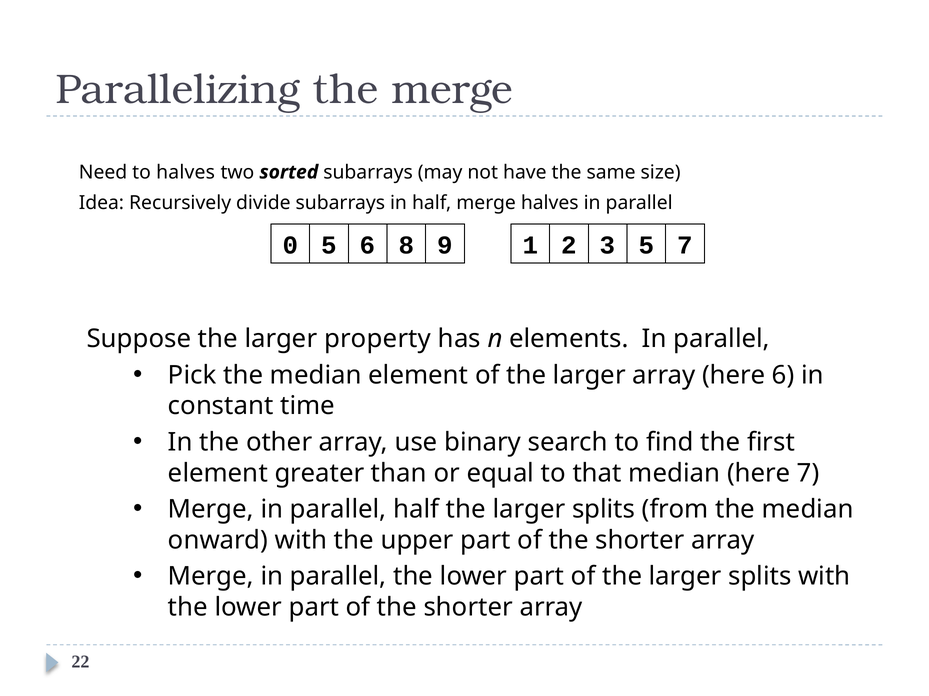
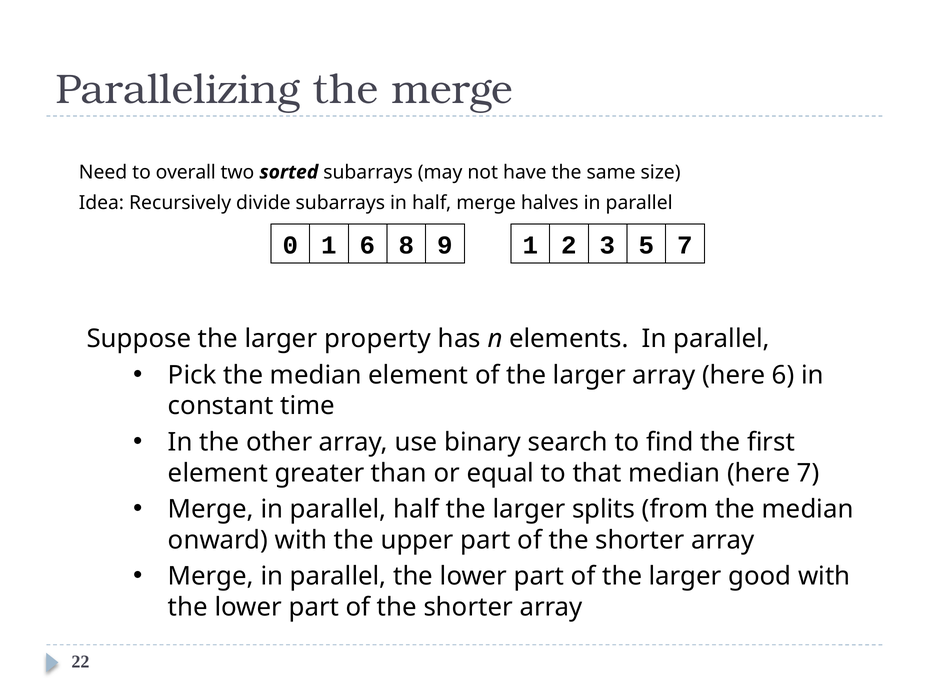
to halves: halves -> overall
0 5: 5 -> 1
of the larger splits: splits -> good
